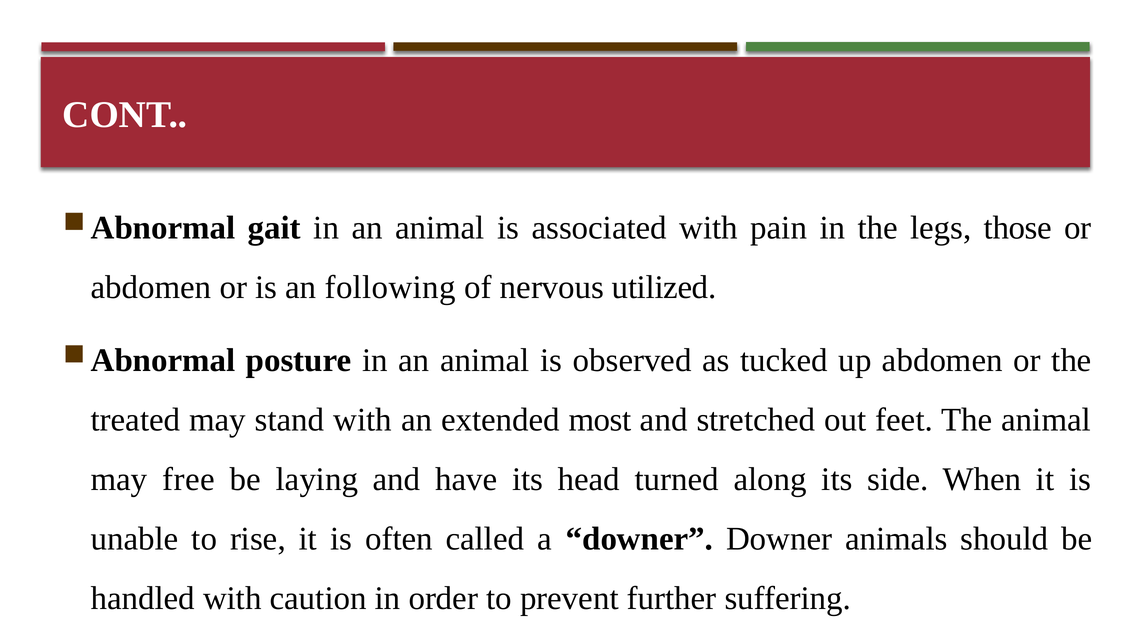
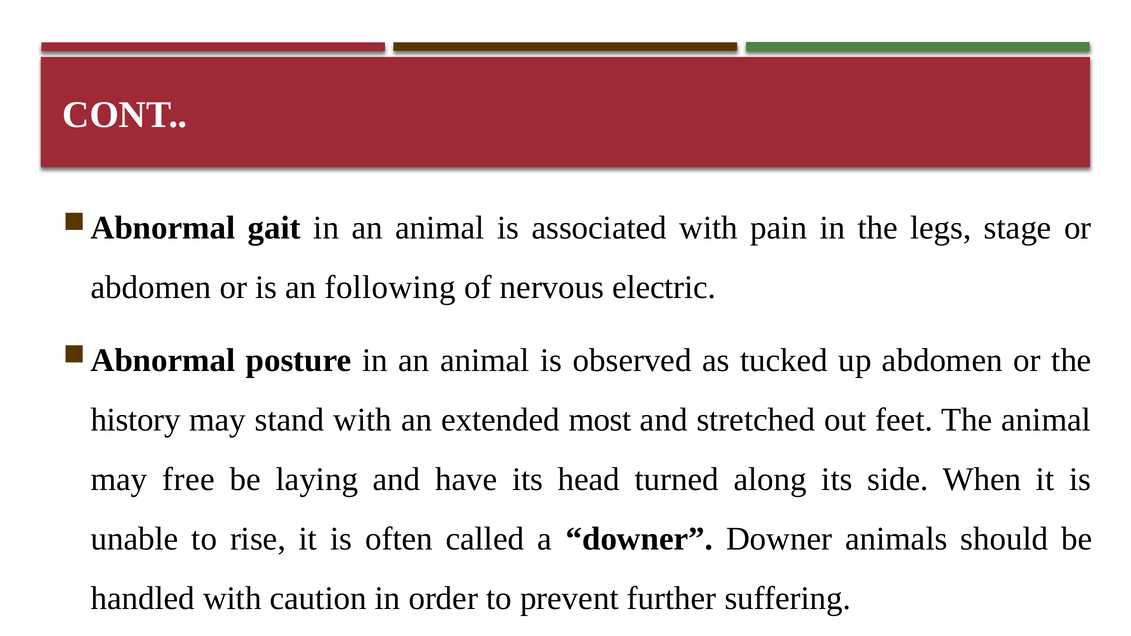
those: those -> stage
utilized: utilized -> electric
treated: treated -> history
